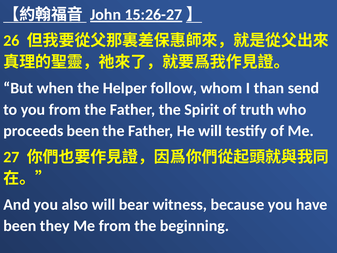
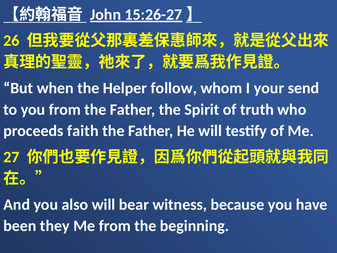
than: than -> your
proceeds been: been -> faith
